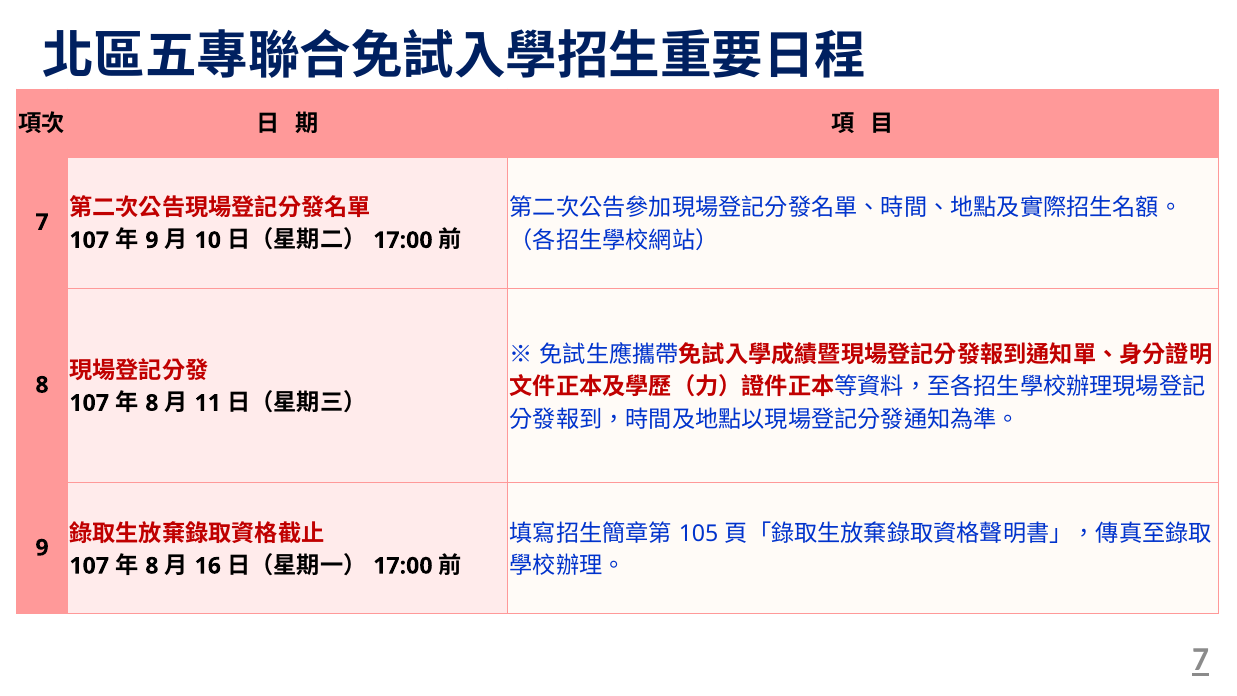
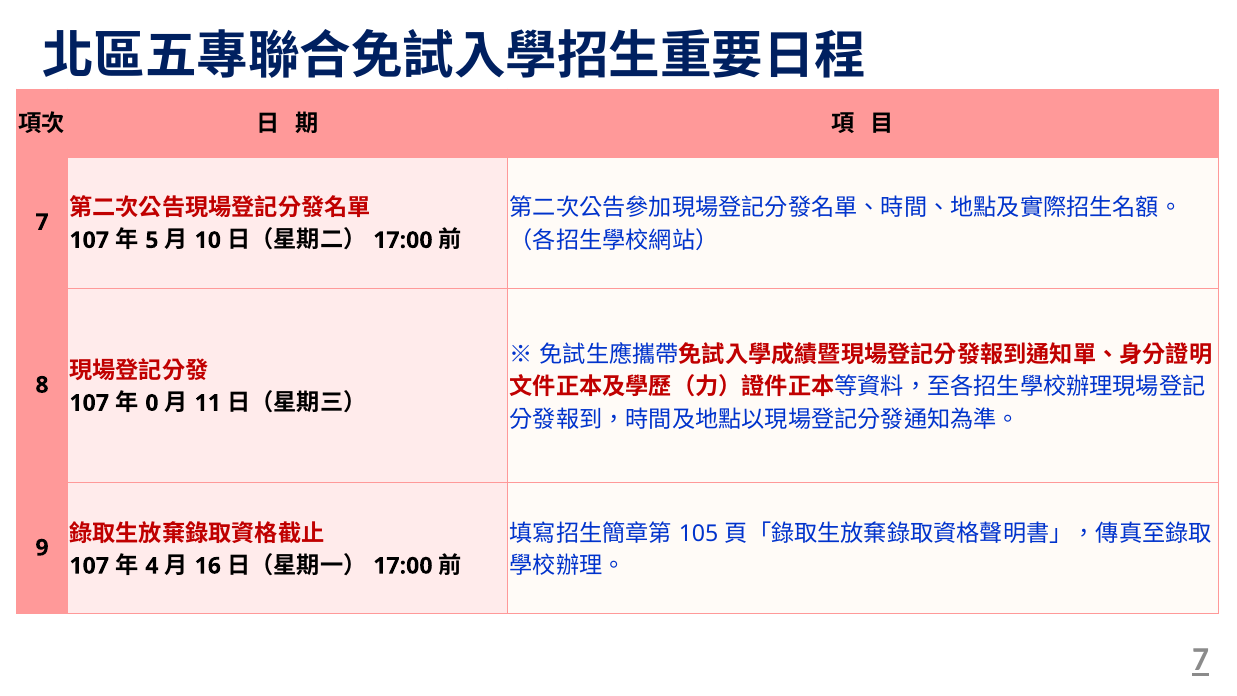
9 at (152, 240): 9 -> 5
8 at (152, 403): 8 -> 0
8 at (152, 566): 8 -> 4
